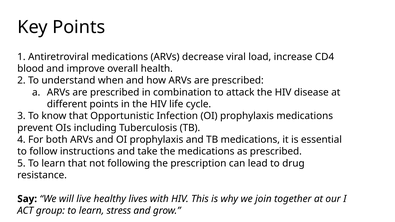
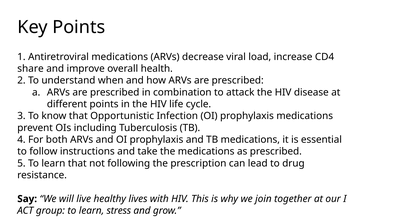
blood: blood -> share
